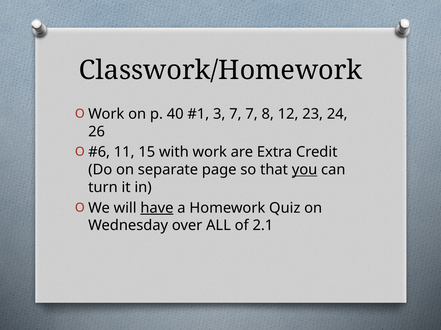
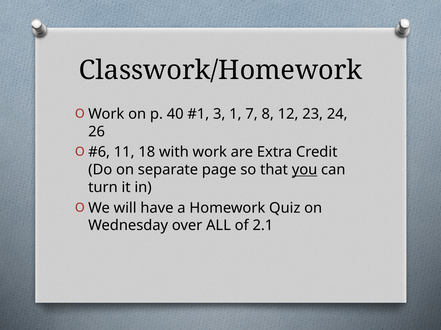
3 7: 7 -> 1
15: 15 -> 18
have underline: present -> none
